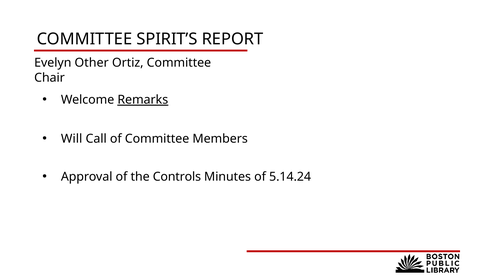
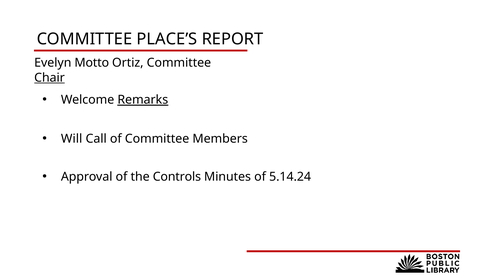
SPIRIT’S: SPIRIT’S -> PLACE’S
Other: Other -> Motto
Chair underline: none -> present
